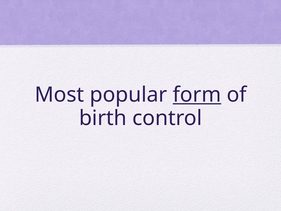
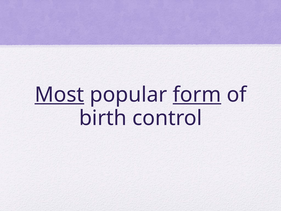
Most underline: none -> present
